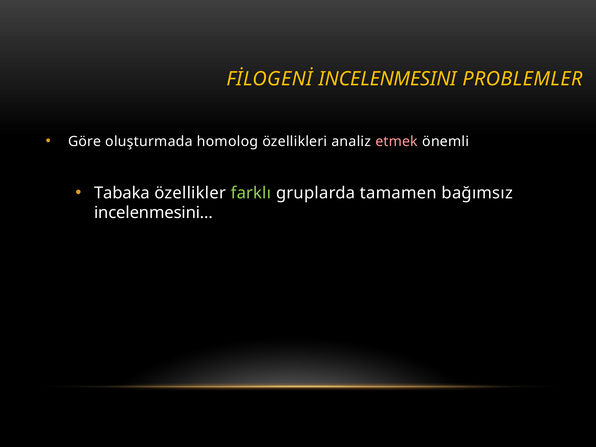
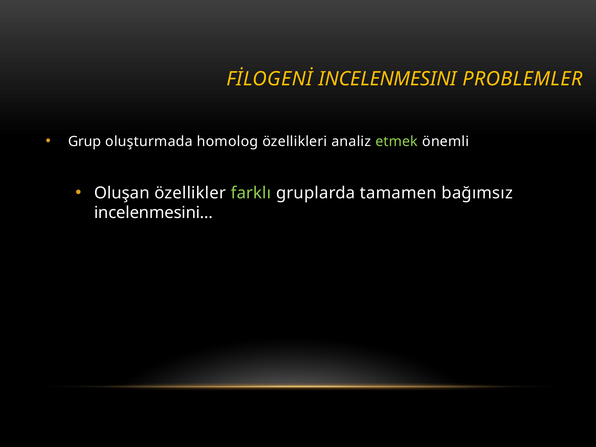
Göre: Göre -> Grup
etmek colour: pink -> light green
Tabaka: Tabaka -> Oluşan
